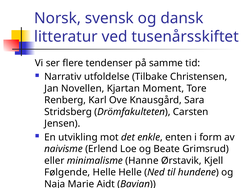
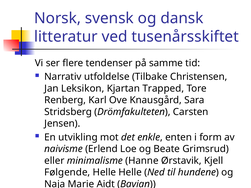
Novellen: Novellen -> Leksikon
Moment: Moment -> Trapped
